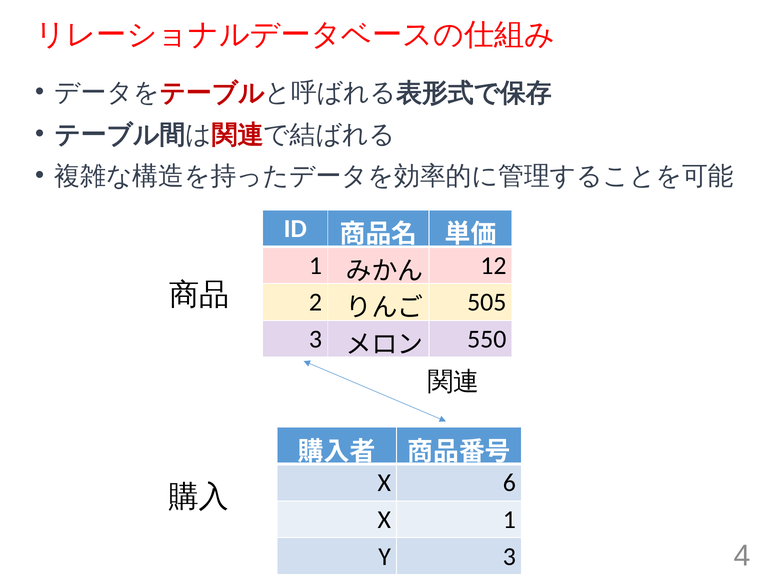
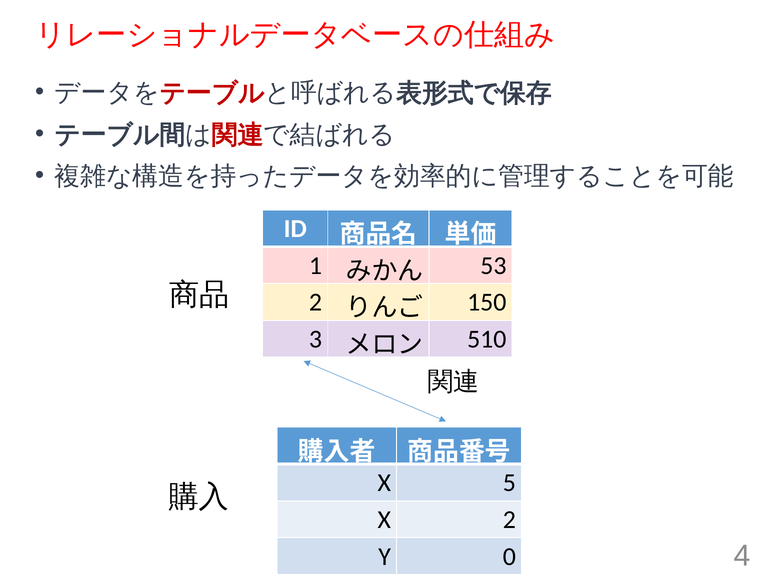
12: 12 -> 53
505: 505 -> 150
550: 550 -> 510
6: 6 -> 5
X 1: 1 -> 2
Y 3: 3 -> 0
